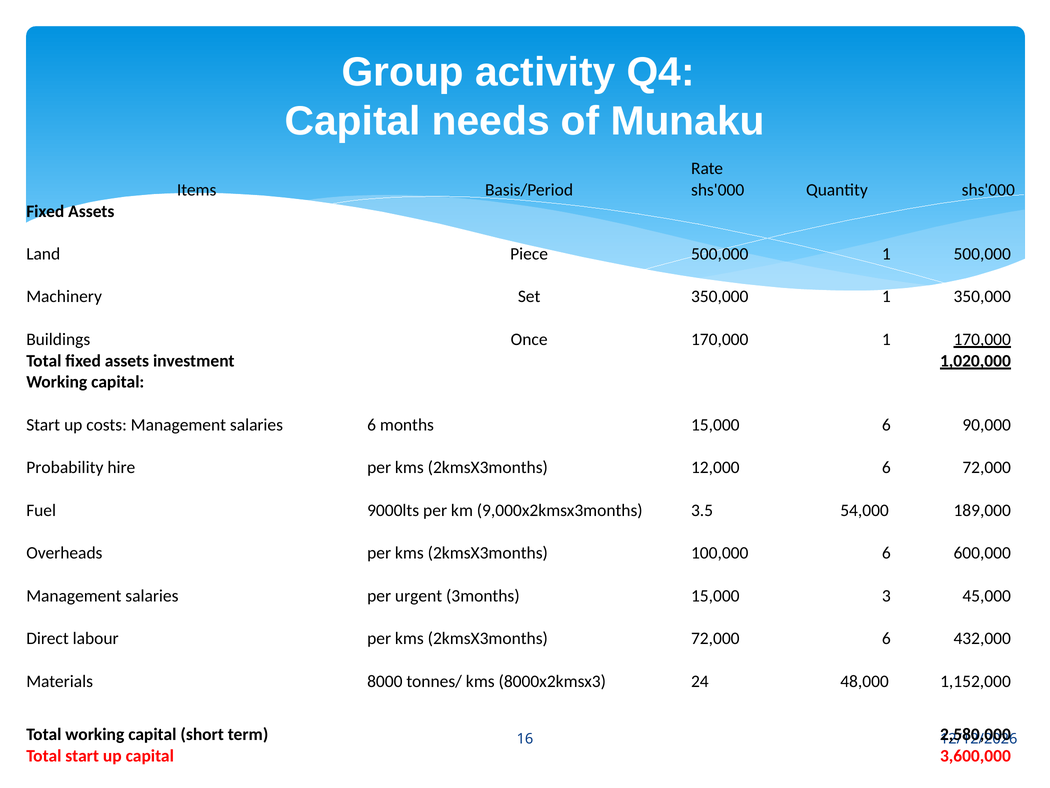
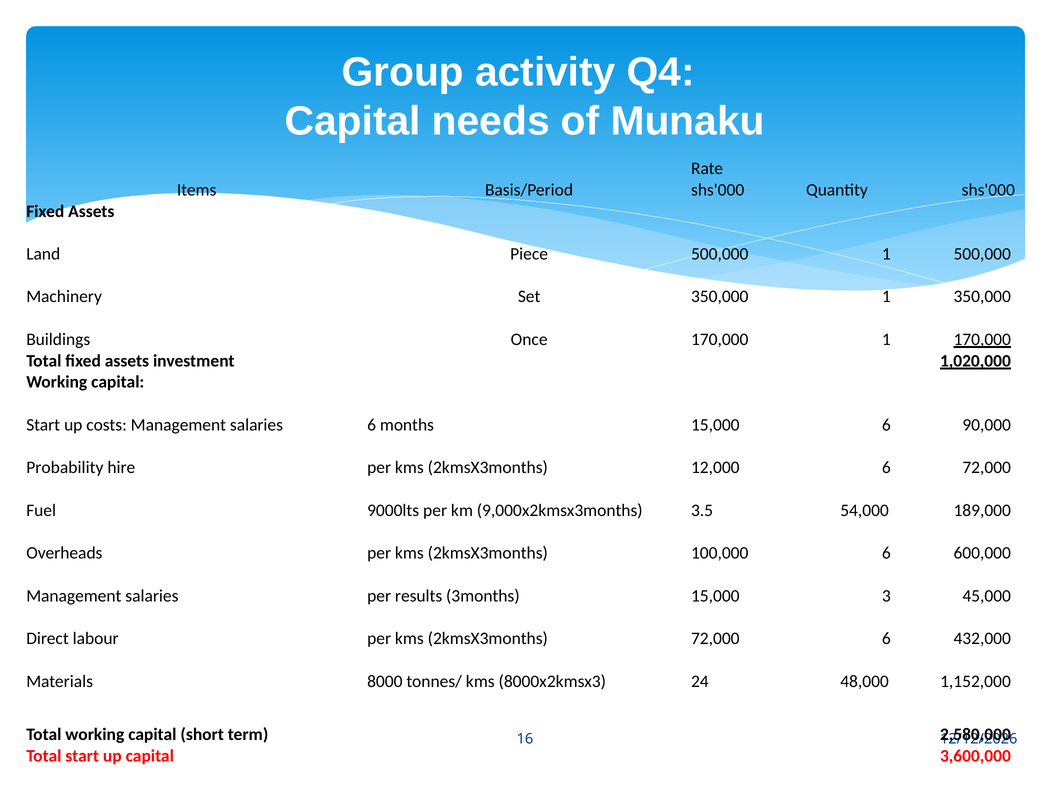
urgent: urgent -> results
